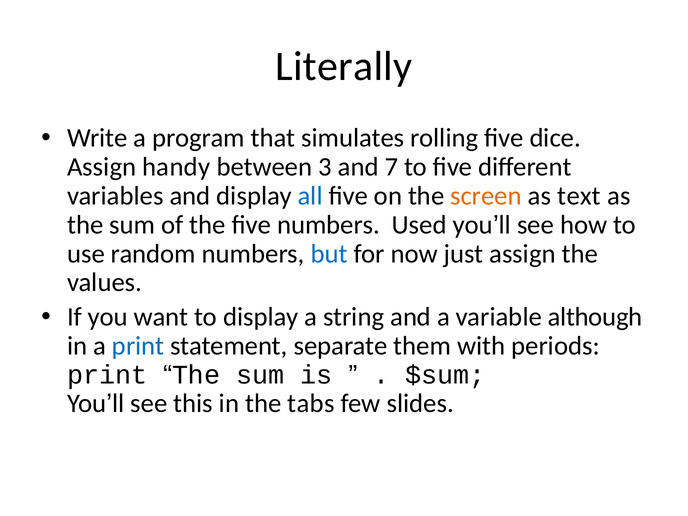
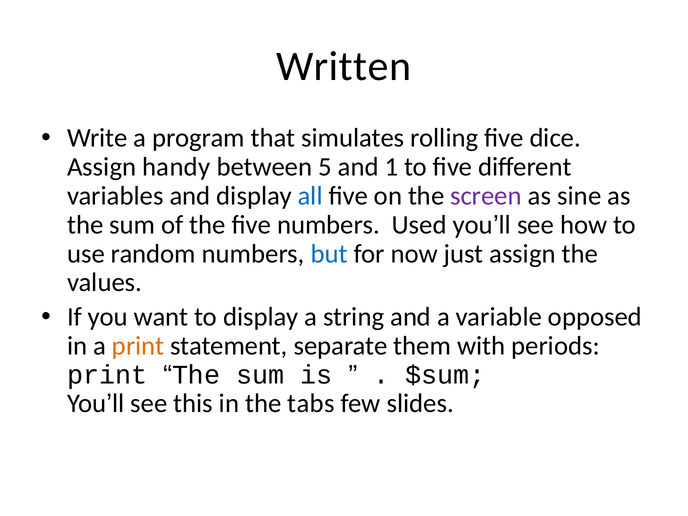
Literally: Literally -> Written
3: 3 -> 5
7: 7 -> 1
screen colour: orange -> purple
text: text -> sine
although: although -> opposed
print at (138, 346) colour: blue -> orange
